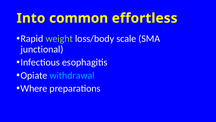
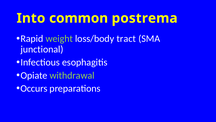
effortless: effortless -> postrema
scale: scale -> tract
withdrawal colour: light blue -> light green
Where: Where -> Occurs
